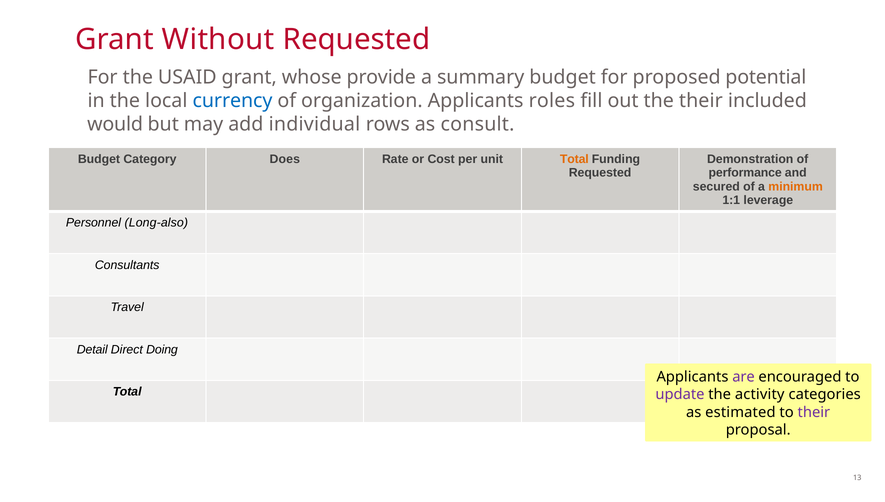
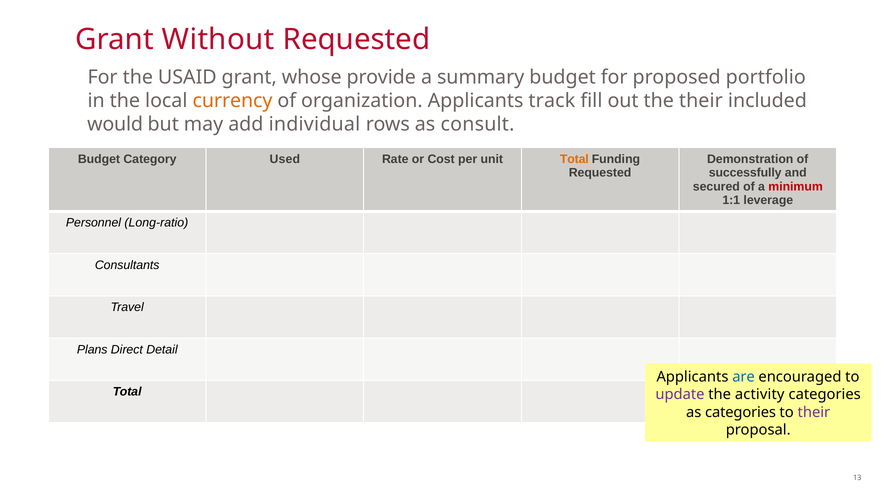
potential: potential -> portfolio
currency colour: blue -> orange
roles: roles -> track
Does: Does -> Used
performance: performance -> successfully
minimum colour: orange -> red
Long-also: Long-also -> Long-ratio
Detail: Detail -> Plans
Doing: Doing -> Detail
are colour: purple -> blue
as estimated: estimated -> categories
